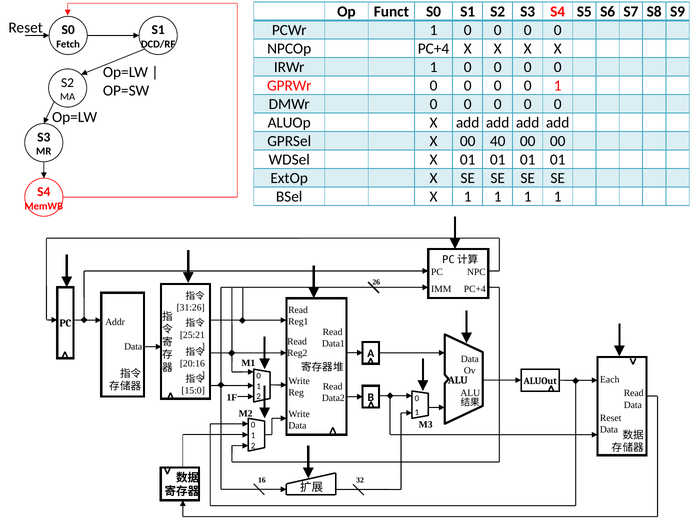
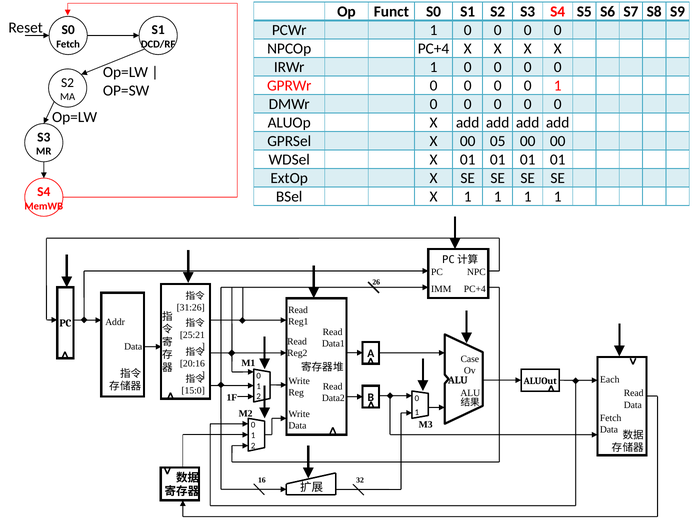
40: 40 -> 05
Data at (470, 359): Data -> Case
Reset at (611, 418): Reset -> Fetch
